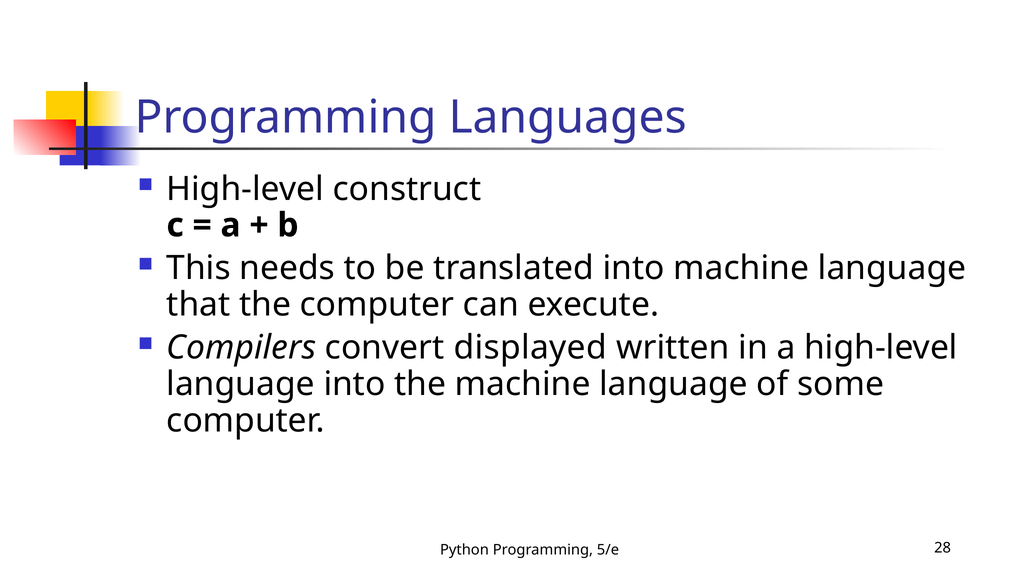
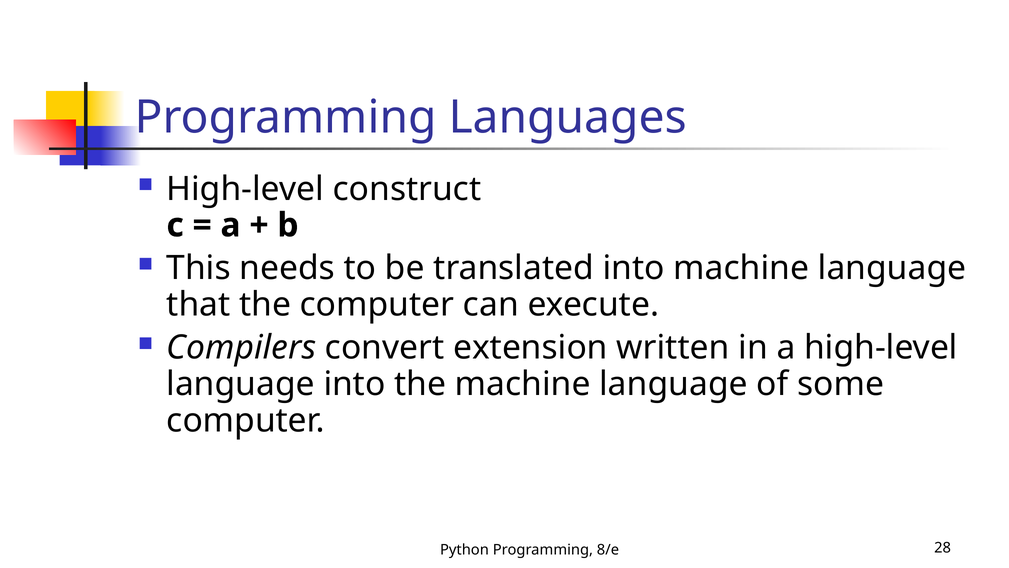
displayed: displayed -> extension
5/e: 5/e -> 8/e
